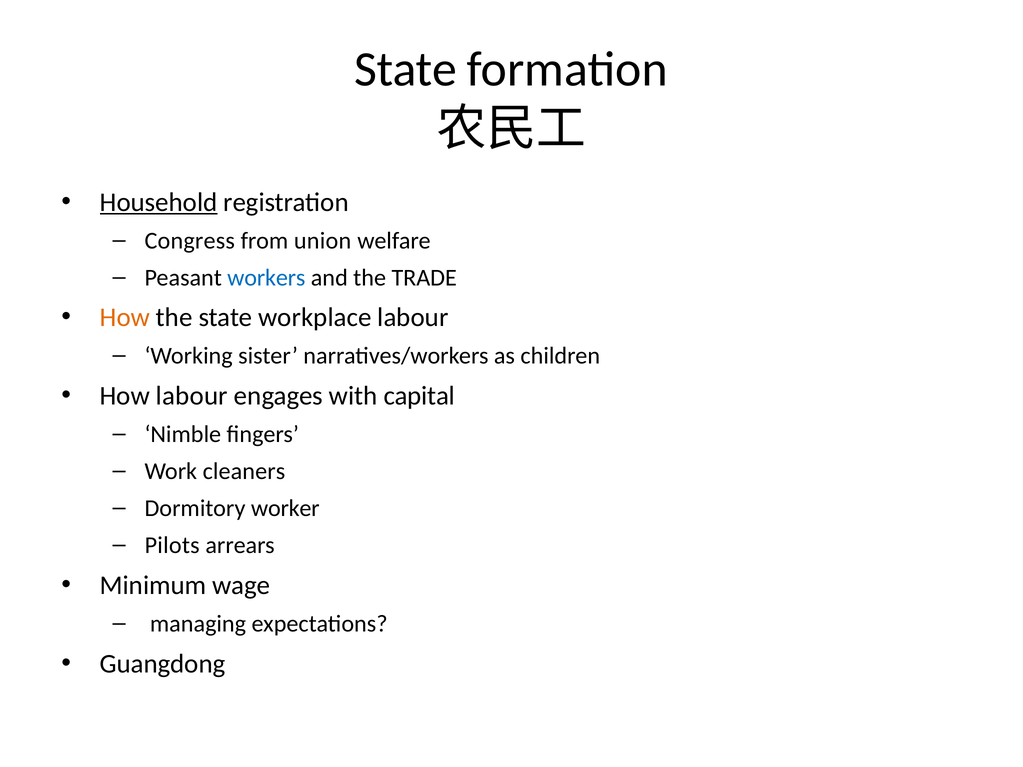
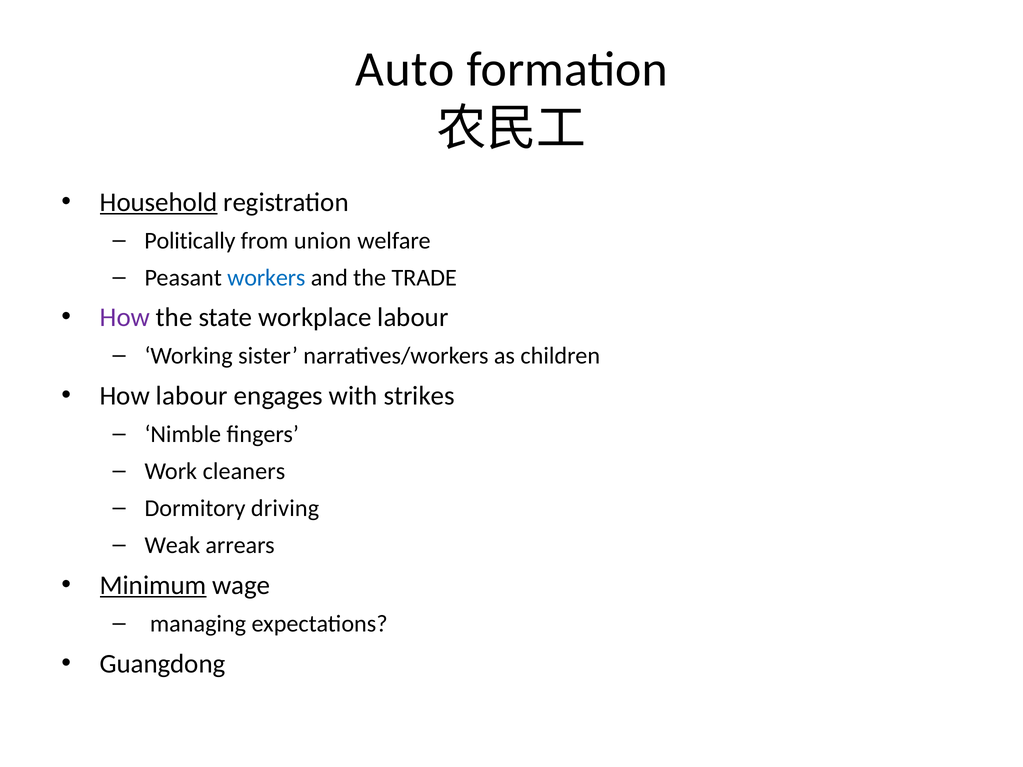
State at (406, 69): State -> Auto
Congress: Congress -> Politically
How at (125, 318) colour: orange -> purple
capital: capital -> strikes
worker: worker -> driving
Pilots: Pilots -> Weak
Minimum underline: none -> present
